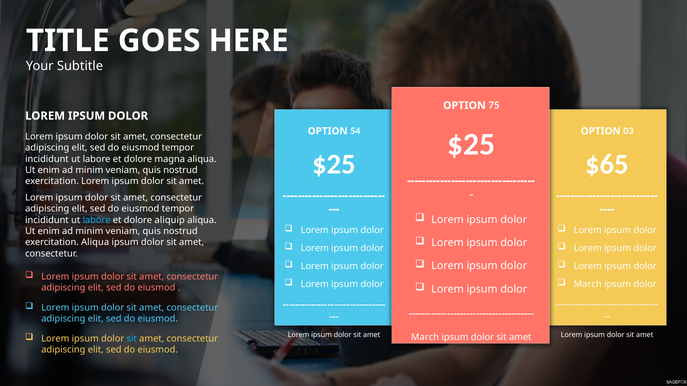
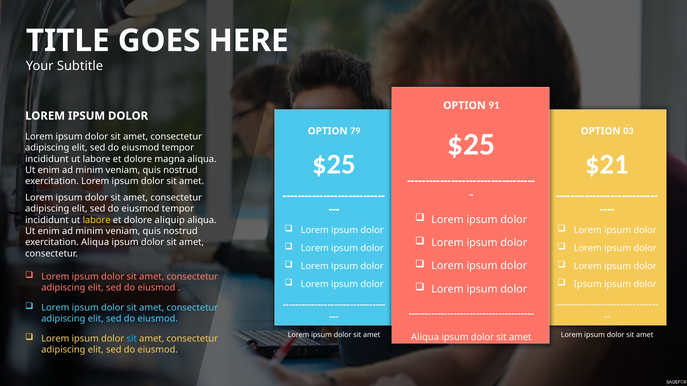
75: 75 -> 91
54: 54 -> 79
$65: $65 -> $21
labore at (97, 220) colour: light blue -> yellow
March at (588, 284): March -> Ipsum
March at (425, 337): March -> Aliqua
